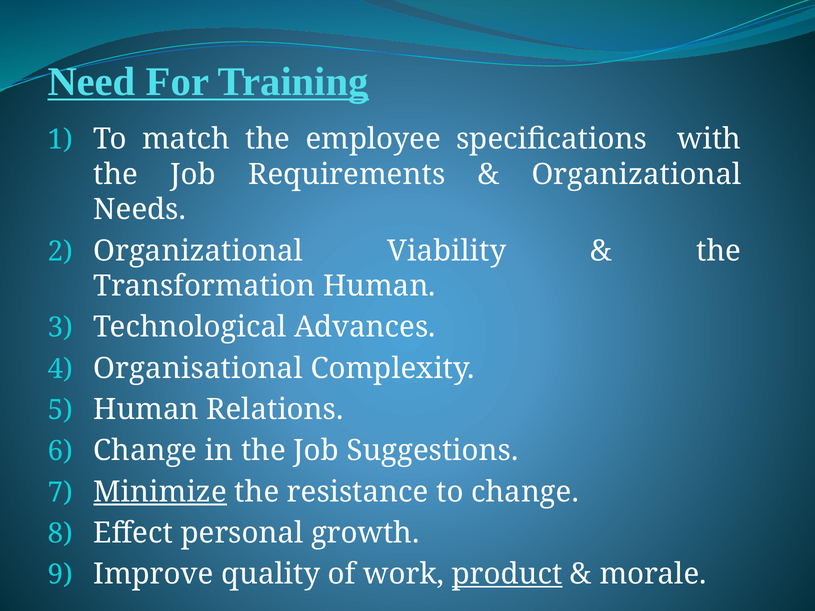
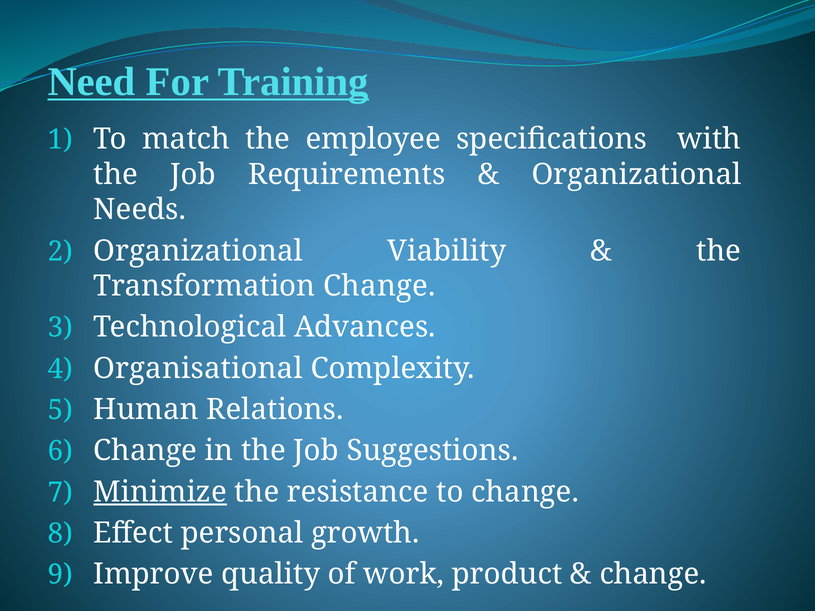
Transformation Human: Human -> Change
product underline: present -> none
morale at (653, 574): morale -> change
